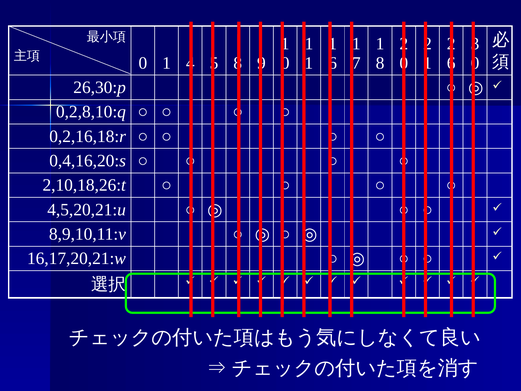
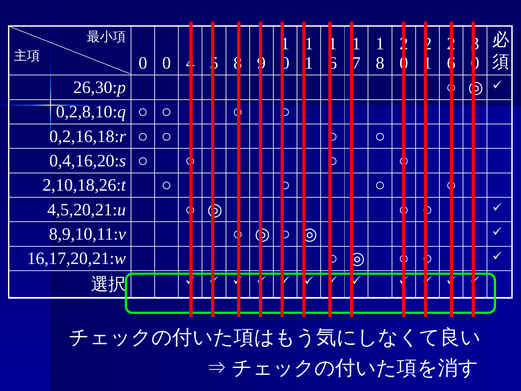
1 at (167, 63): 1 -> 0
